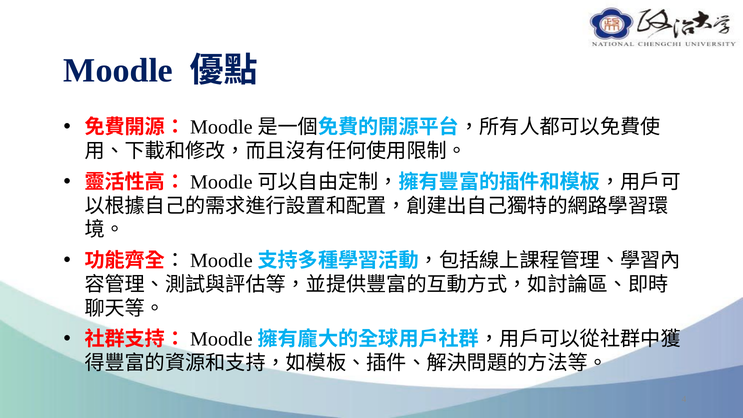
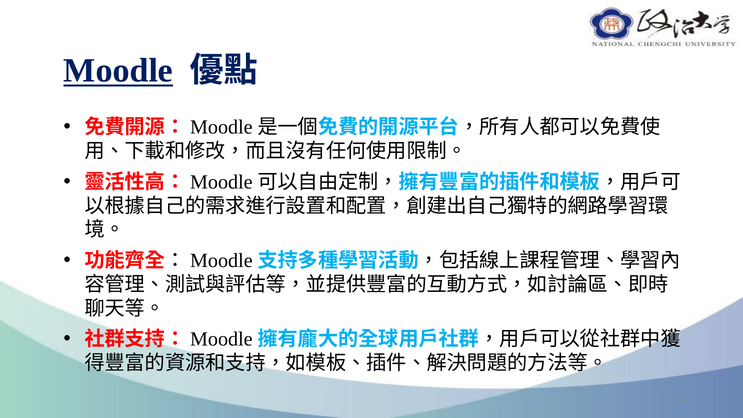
Moodle underline: none -> present
